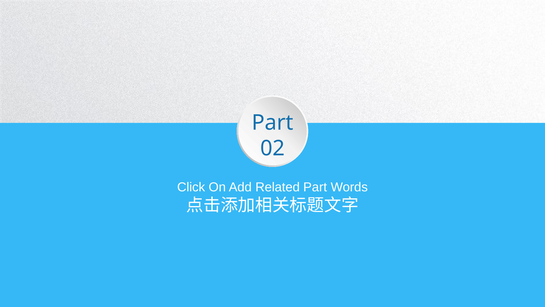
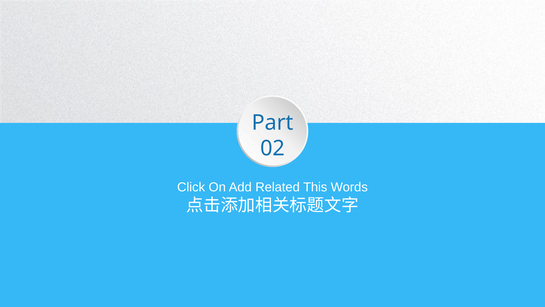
Related Part: Part -> This
